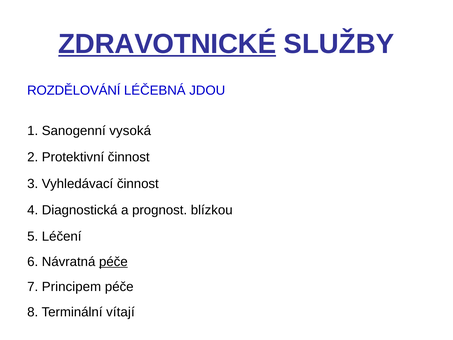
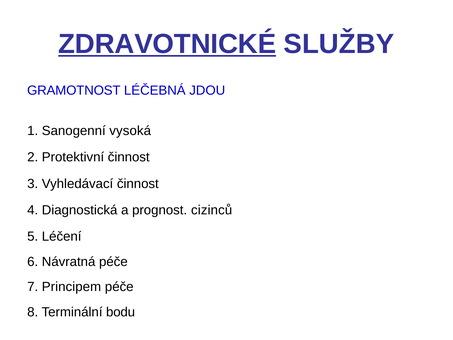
ROZDĚLOVÁNÍ: ROZDĚLOVÁNÍ -> GRAMOTNOST
blízkou: blízkou -> cizinců
péče at (113, 262) underline: present -> none
vítají: vítají -> bodu
